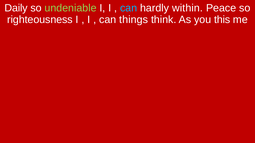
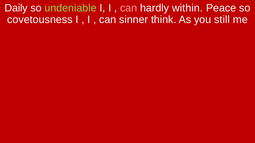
can at (129, 8) colour: light blue -> pink
righteousness: righteousness -> covetousness
things: things -> sinner
this: this -> still
